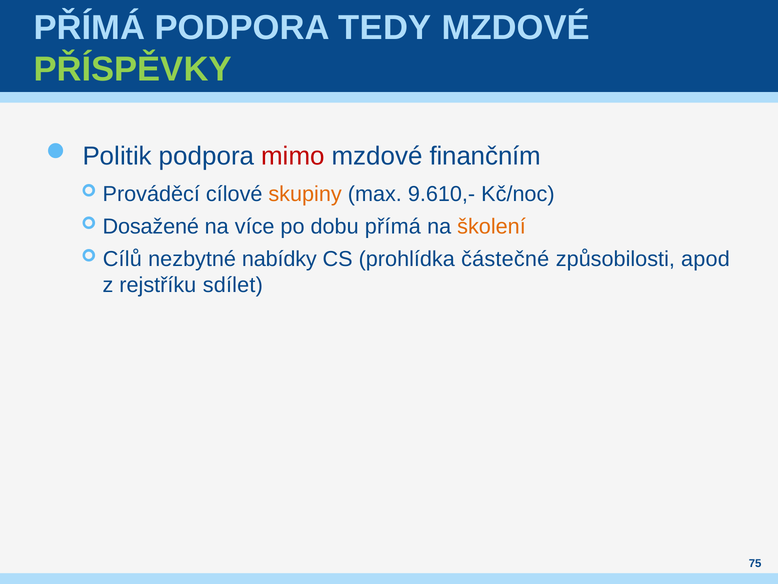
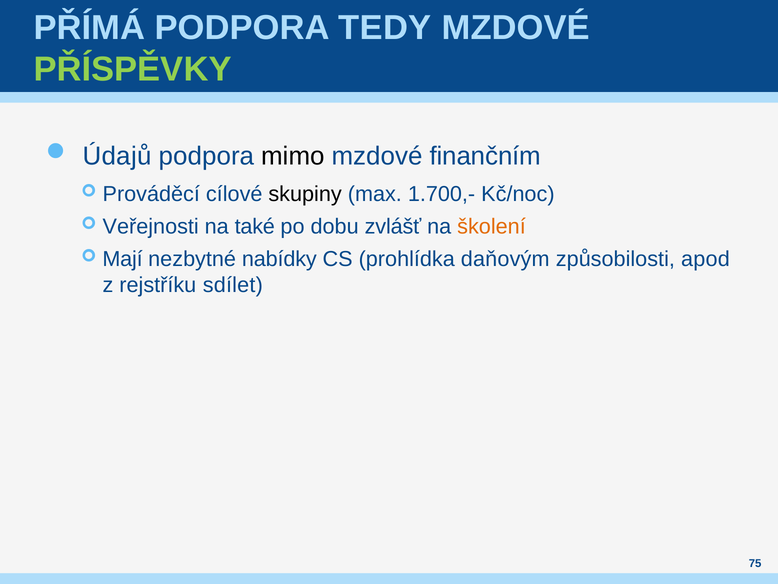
Politik: Politik -> Údajů
mimo colour: red -> black
skupiny colour: orange -> black
9.610,-: 9.610,- -> 1.700,-
Dosažené: Dosažené -> Veřejnosti
více: více -> také
dobu přímá: přímá -> zvlášť
Cílů: Cílů -> Mají
částečné: částečné -> daňovým
